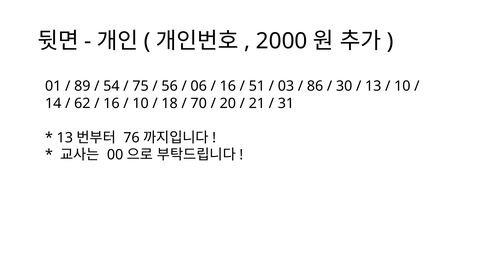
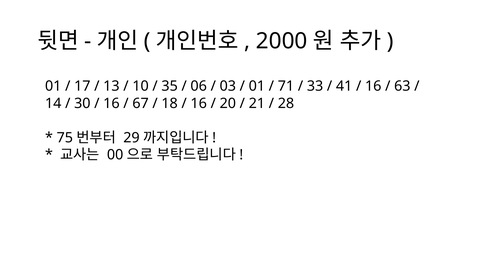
89: 89 -> 17
54: 54 -> 13
75: 75 -> 10
56: 56 -> 35
16 at (228, 86): 16 -> 03
51 at (257, 86): 51 -> 01
03: 03 -> 71
86: 86 -> 33
30: 30 -> 41
13 at (373, 86): 13 -> 16
10 at (402, 86): 10 -> 63
62: 62 -> 30
10 at (141, 103): 10 -> 67
70 at (199, 103): 70 -> 16
31: 31 -> 28
13 at (65, 138): 13 -> 75
76: 76 -> 29
